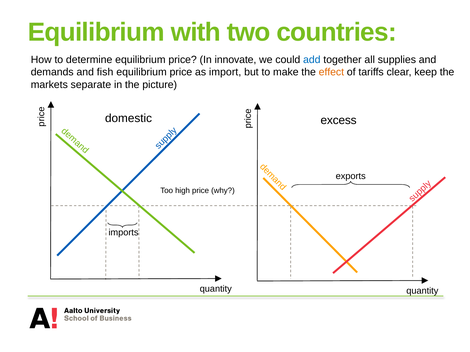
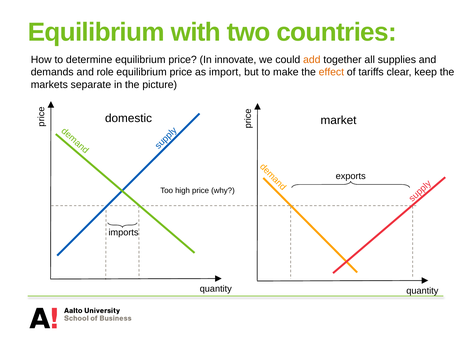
add colour: blue -> orange
fish: fish -> role
excess: excess -> market
